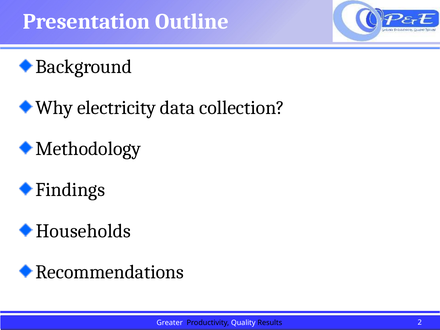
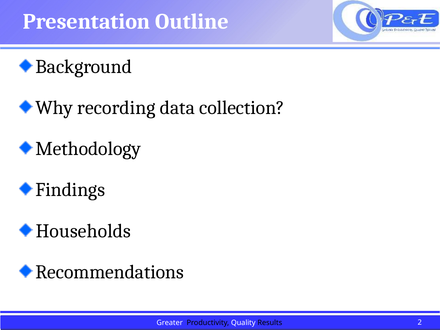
electricity: electricity -> recording
